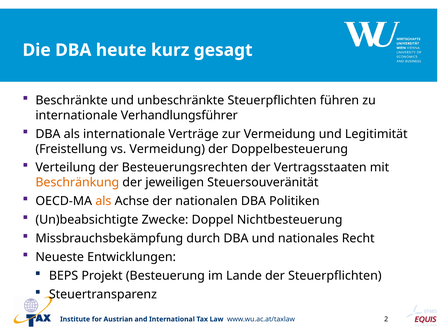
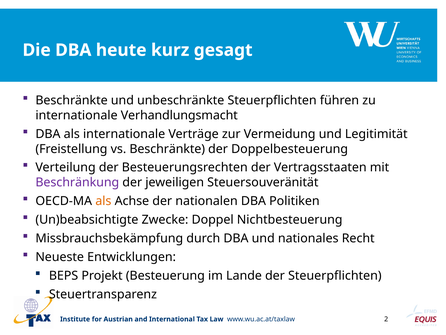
Verhandlungsführer: Verhandlungsführer -> Verhandlungsmacht
vs Vermeidung: Vermeidung -> Beschränkte
Beschränkung colour: orange -> purple
